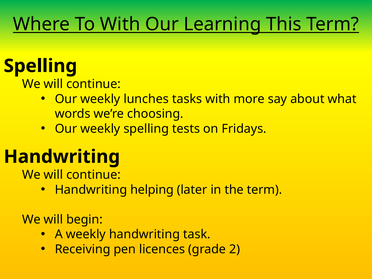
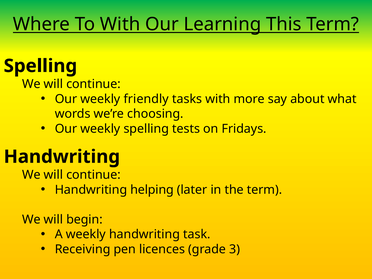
lunches: lunches -> friendly
2: 2 -> 3
